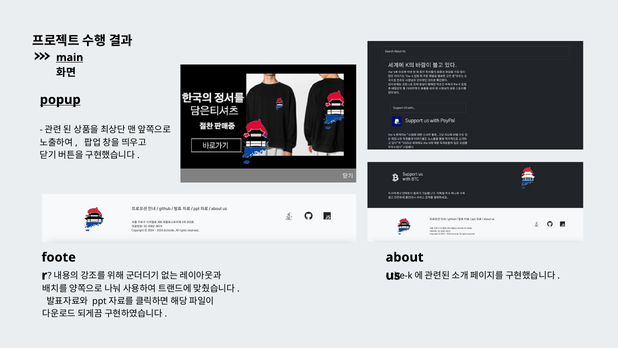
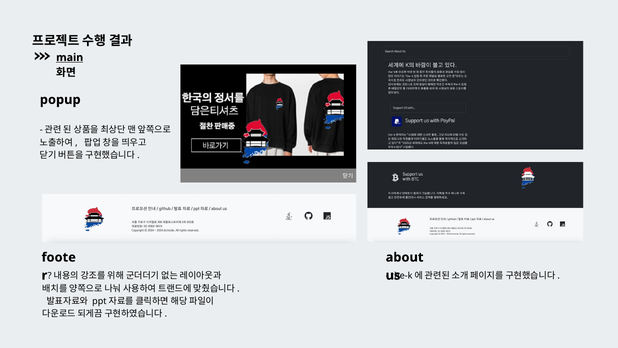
popup underline: present -> none
